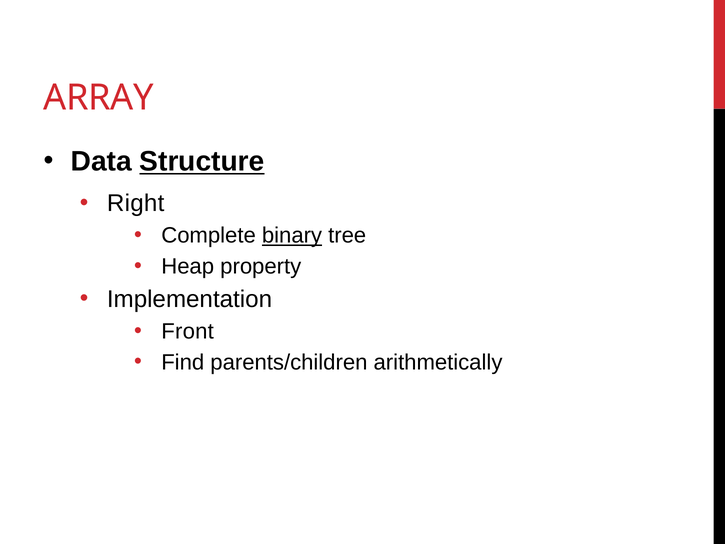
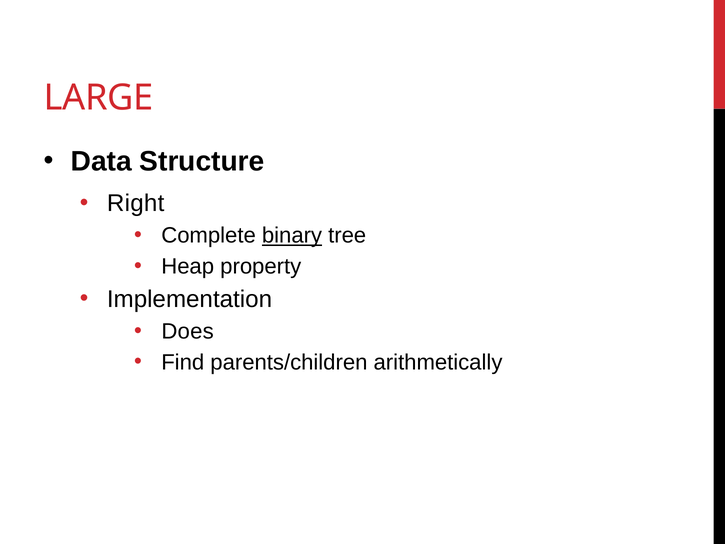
ARRAY: ARRAY -> LARGE
Structure underline: present -> none
Front: Front -> Does
